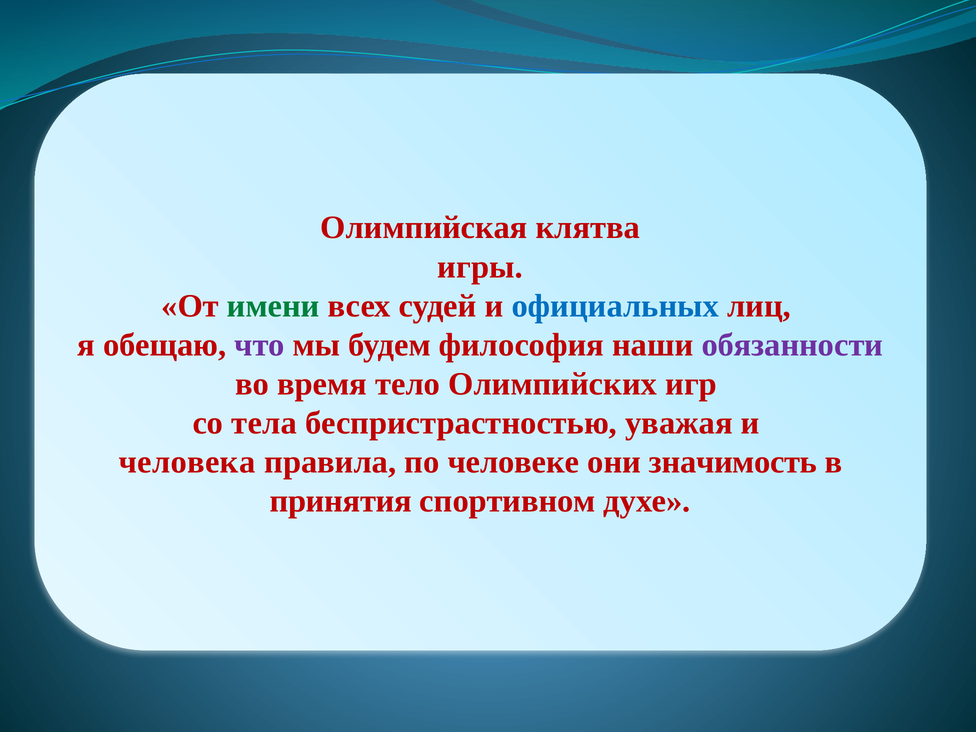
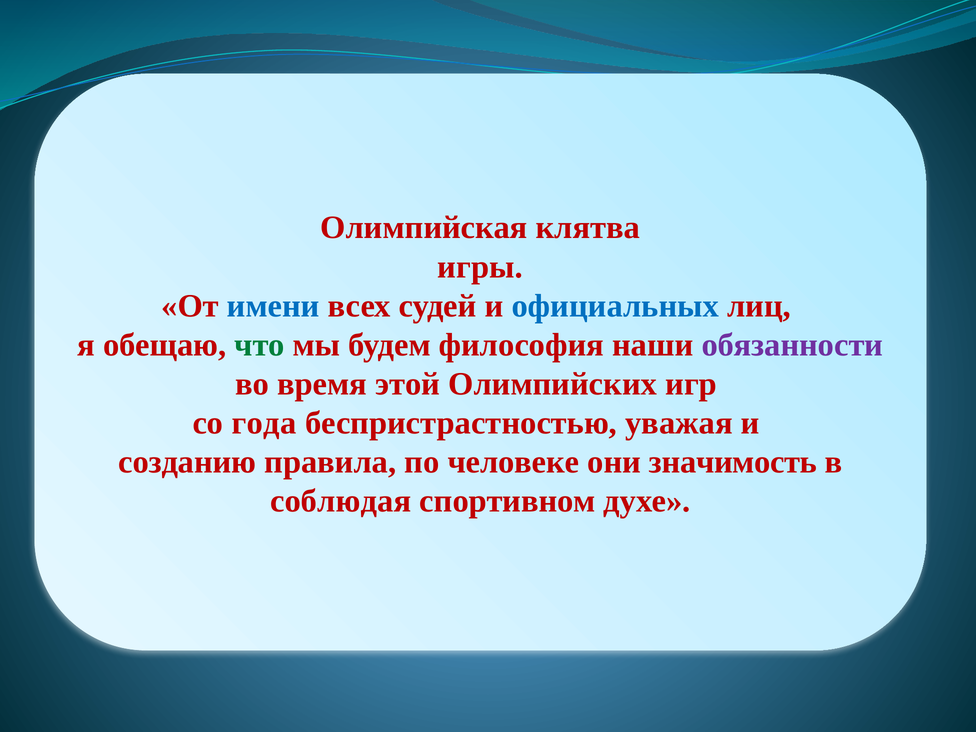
имени colour: green -> blue
что colour: purple -> green
тело: тело -> этой
тела: тела -> года
человека: человека -> созданию
принятия: принятия -> соблюдая
